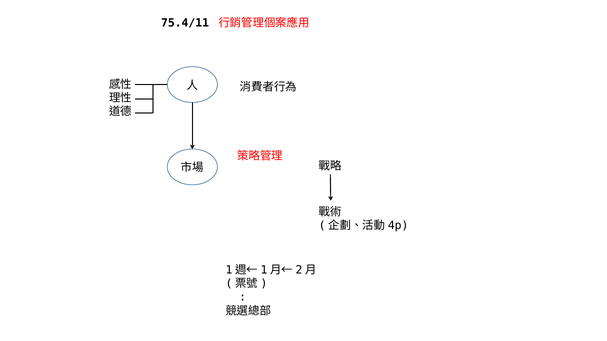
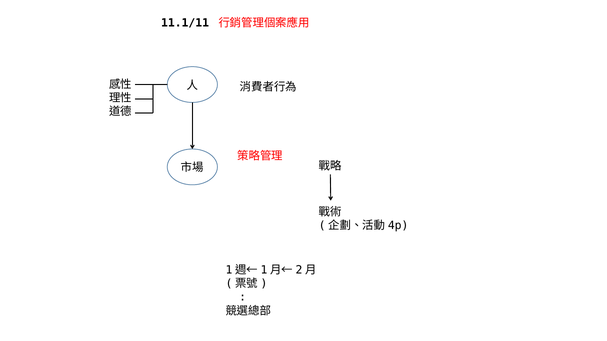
75.4/11: 75.4/11 -> 11.1/11
